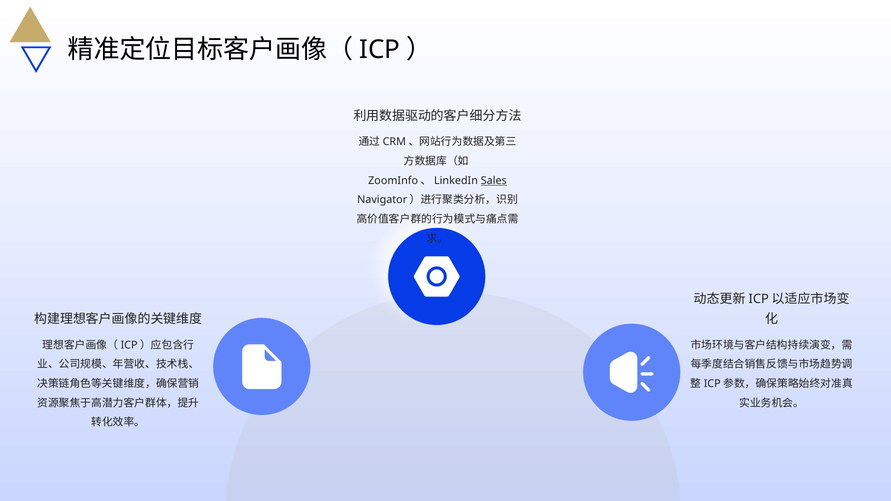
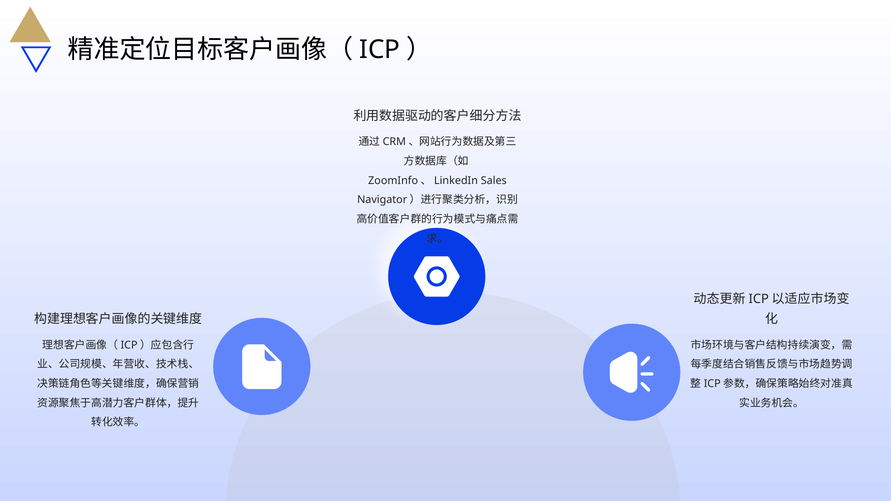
Sales underline: present -> none
